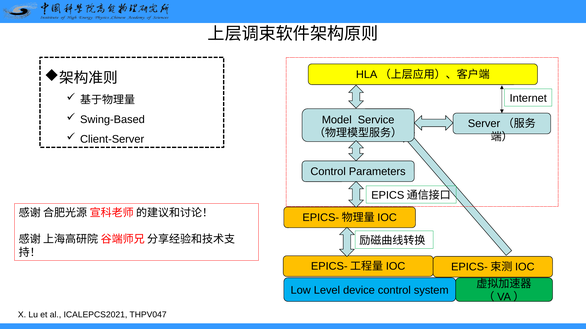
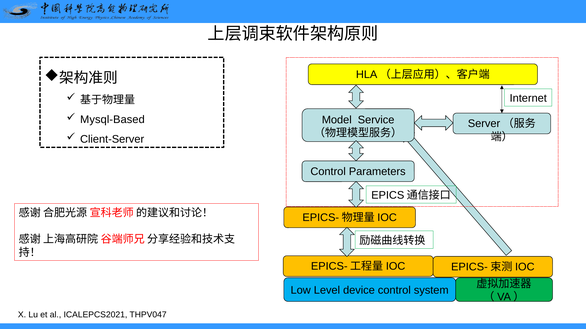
Swing-Based: Swing-Based -> Mysql-Based
